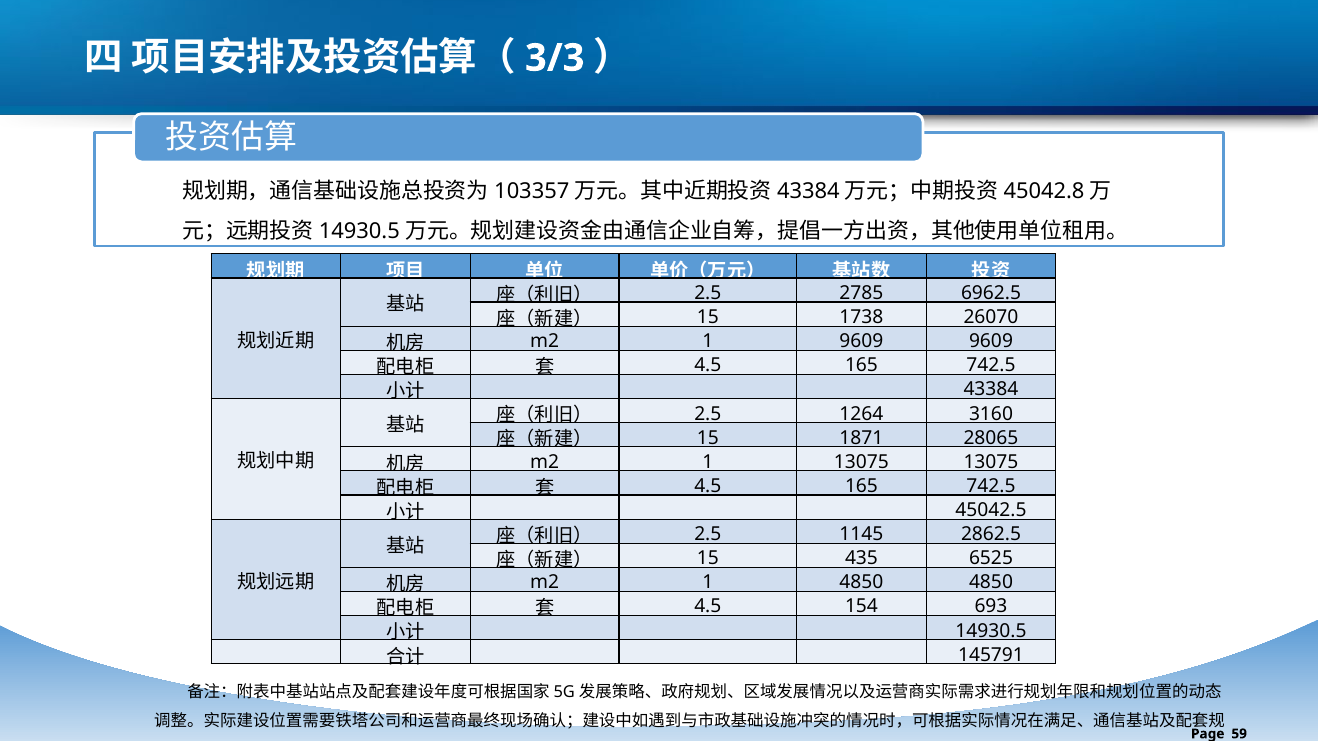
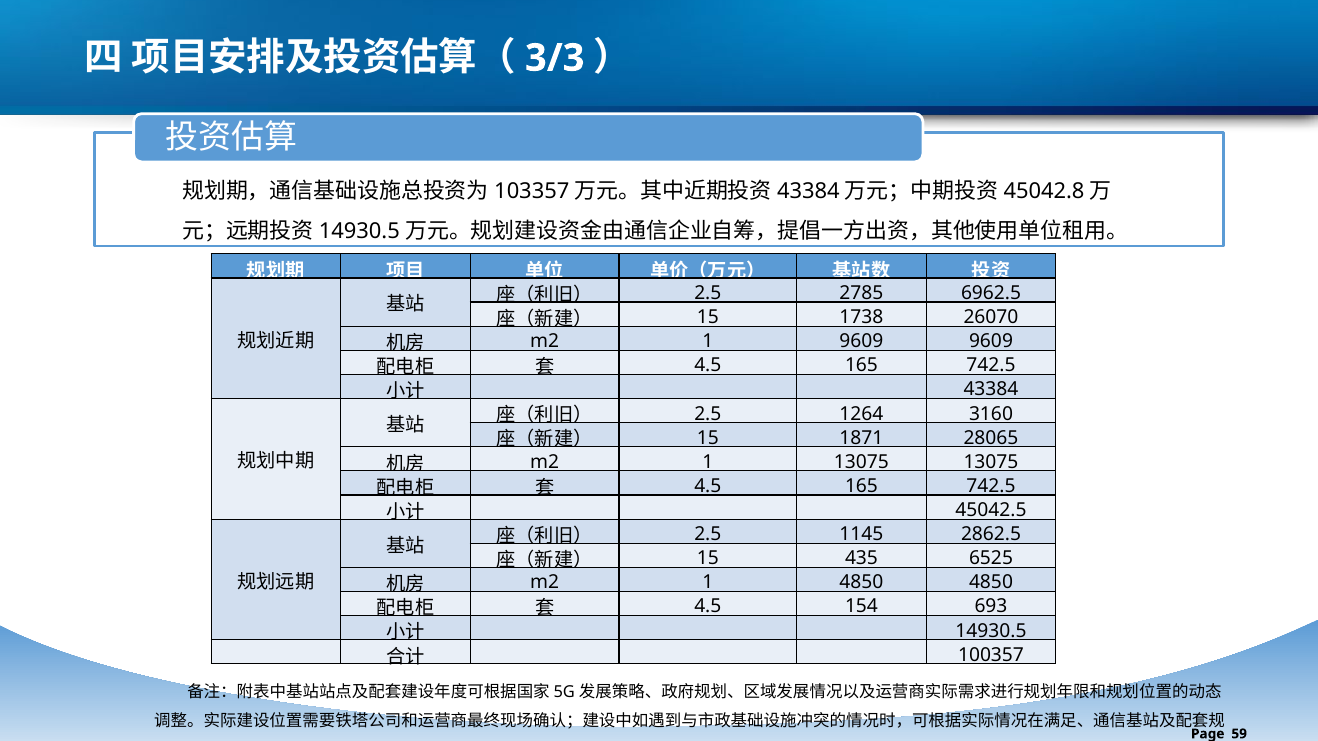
145791: 145791 -> 100357
